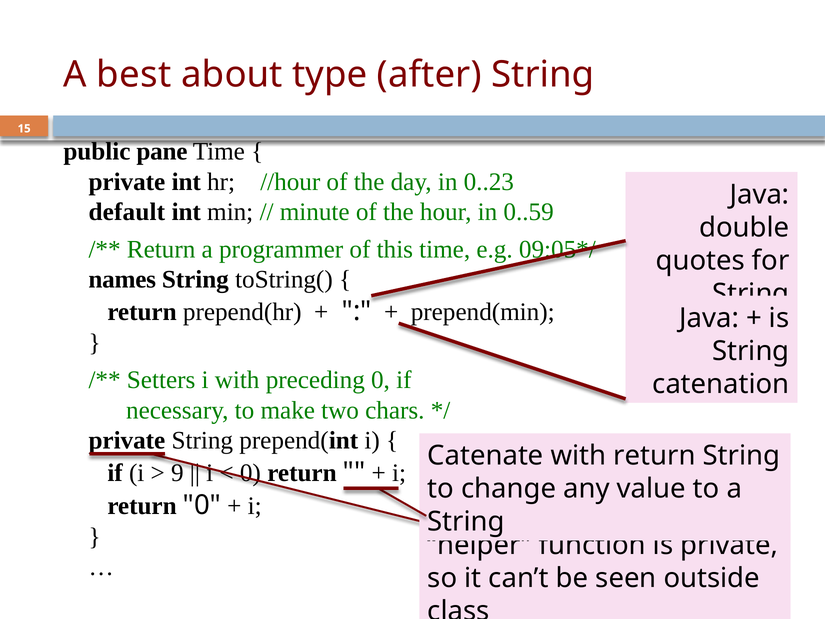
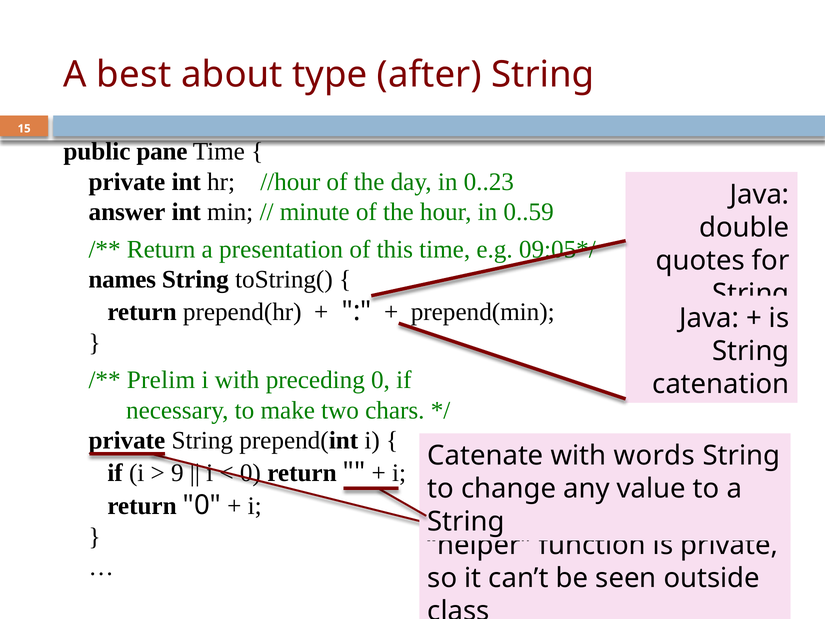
default: default -> answer
programmer: programmer -> presentation
Setters: Setters -> Prelim
with return: return -> words
